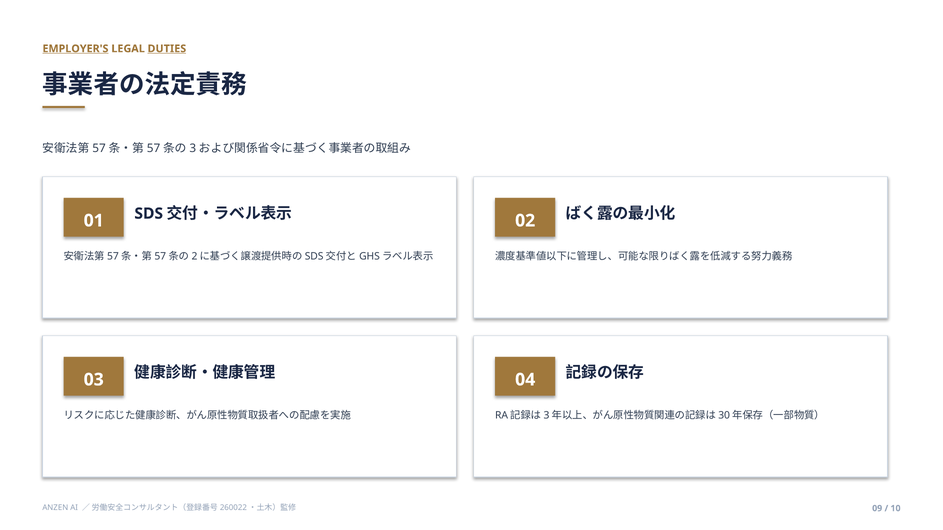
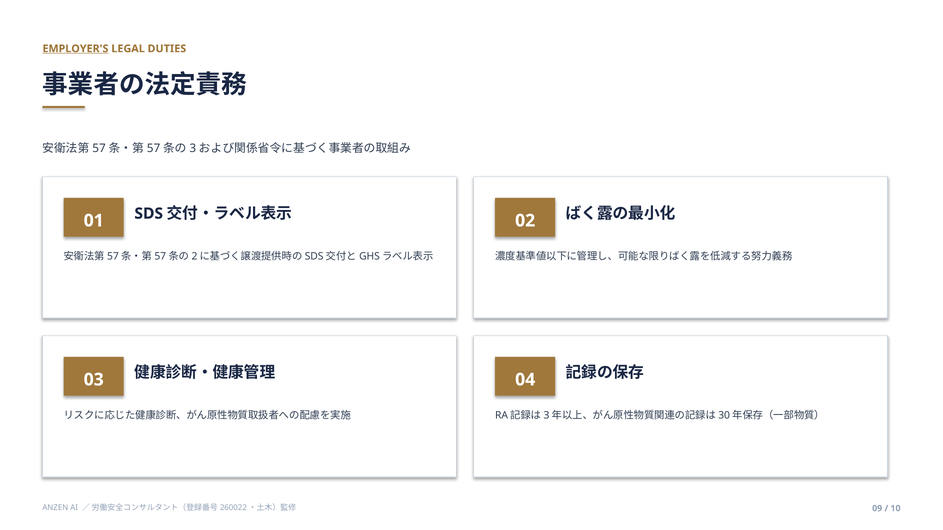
DUTIES underline: present -> none
